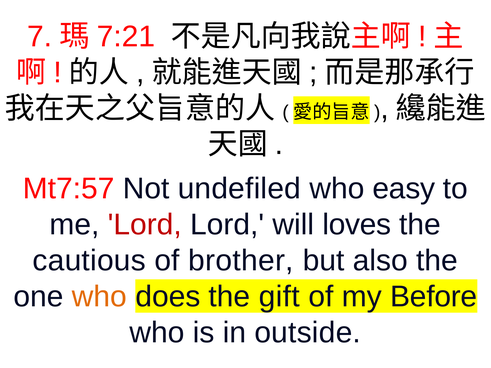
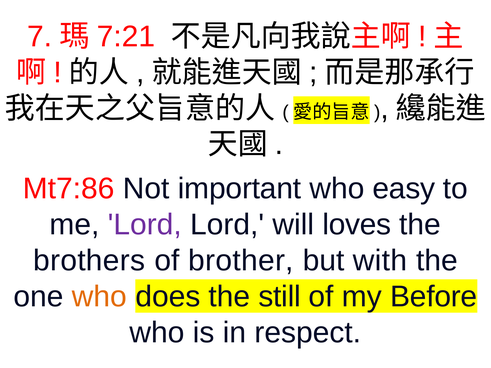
Mt7:57: Mt7:57 -> Mt7:86
undefiled: undefiled -> important
Lord at (145, 225) colour: red -> purple
cautious: cautious -> brothers
also: also -> with
gift: gift -> still
outside: outside -> respect
